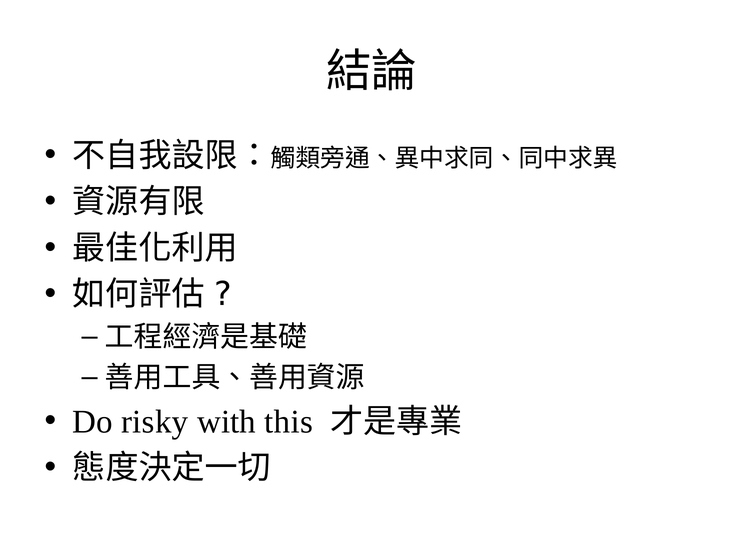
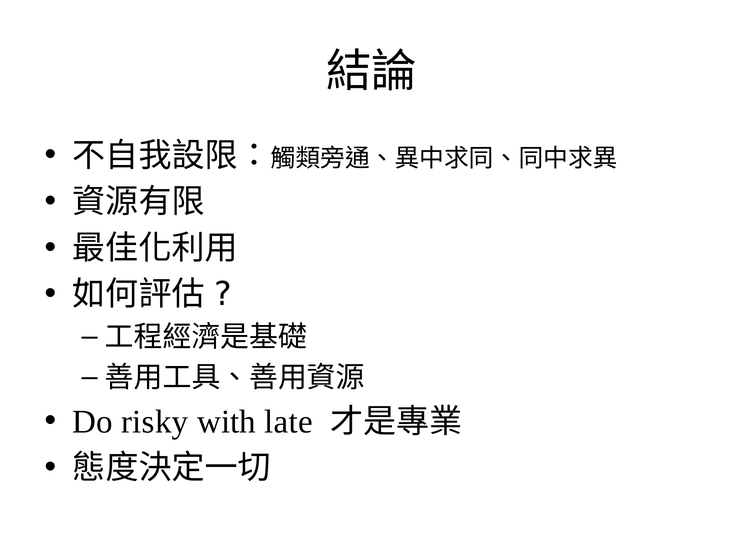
this: this -> late
